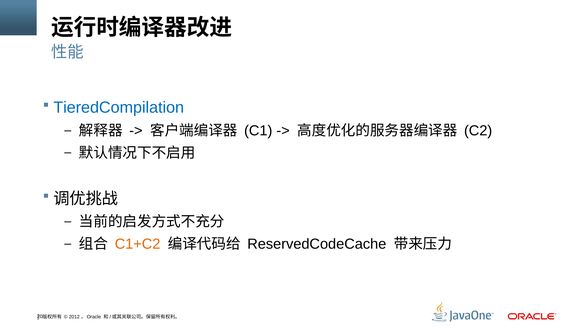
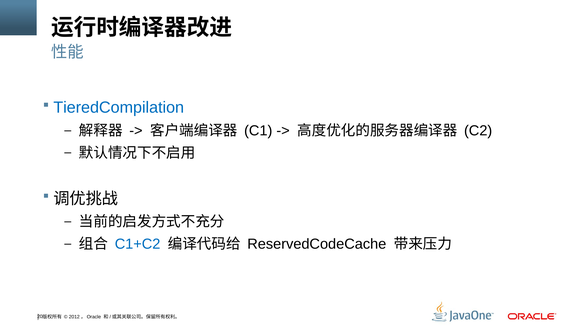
C1+C2 colour: orange -> blue
